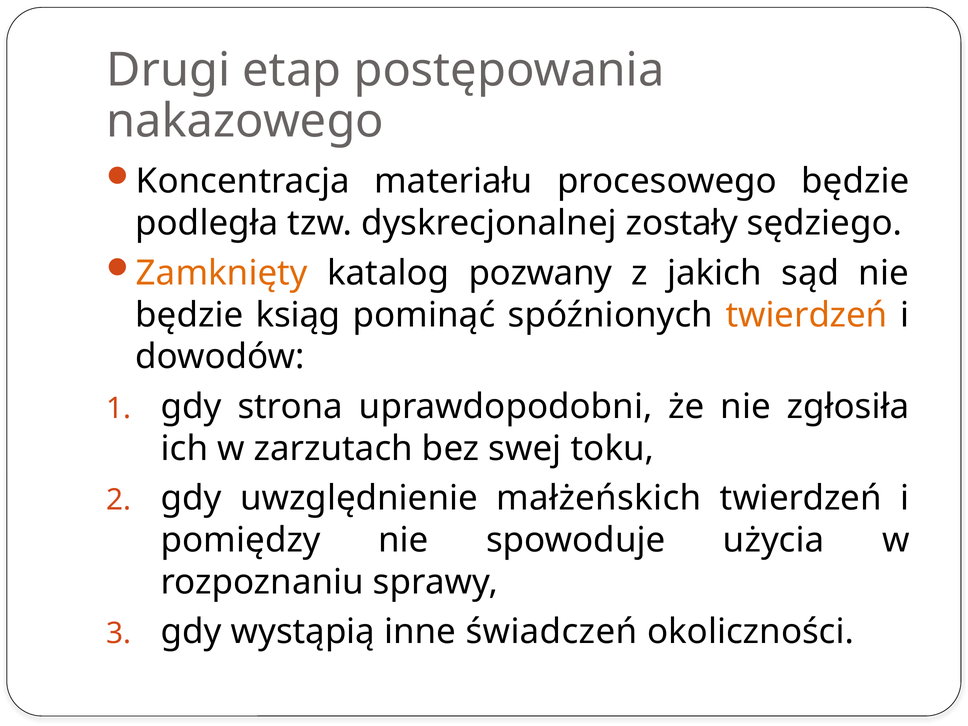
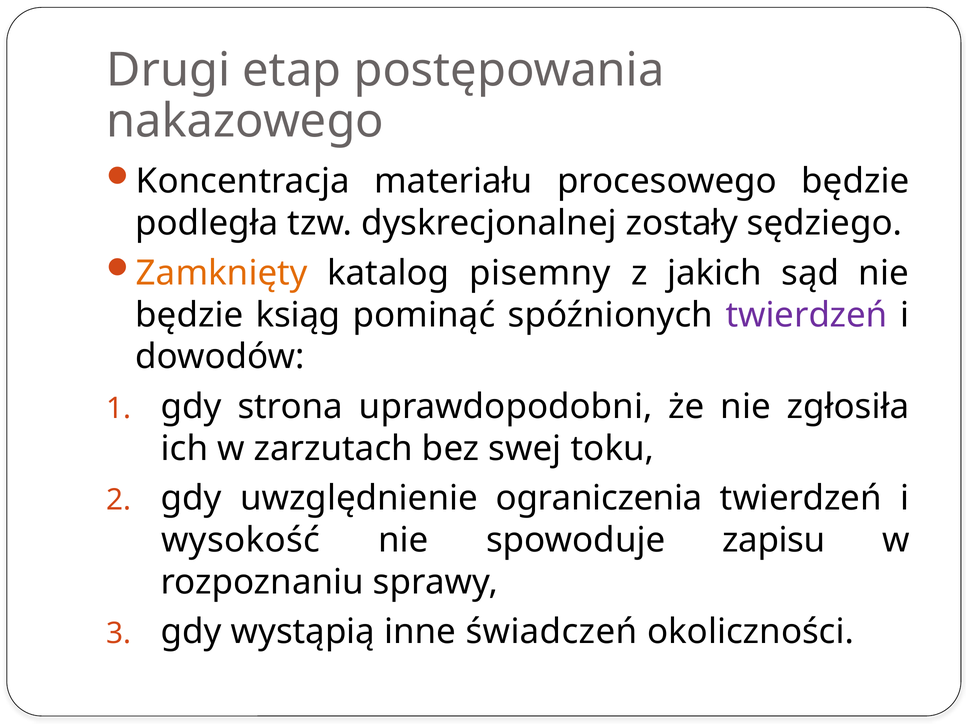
pozwany: pozwany -> pisemny
twierdzeń at (807, 315) colour: orange -> purple
małżeńskich: małżeńskich -> ograniczenia
pomiędzy: pomiędzy -> wysokość
użycia: użycia -> zapisu
